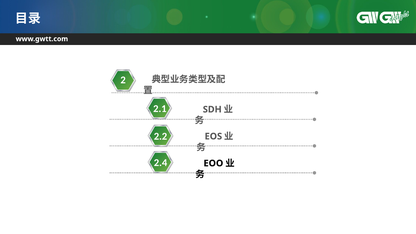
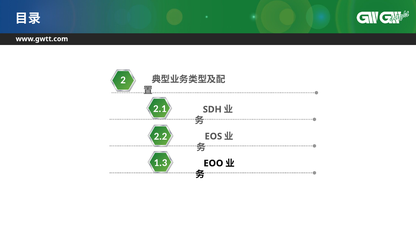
2.4: 2.4 -> 1.3
